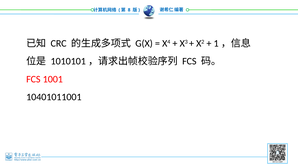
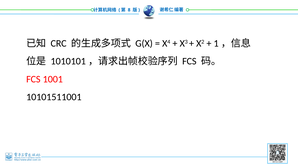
10401011001: 10401011001 -> 10101511001
